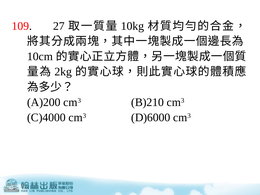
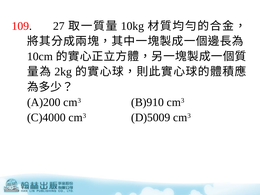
B)210: B)210 -> B)910
D)6000: D)6000 -> D)5009
